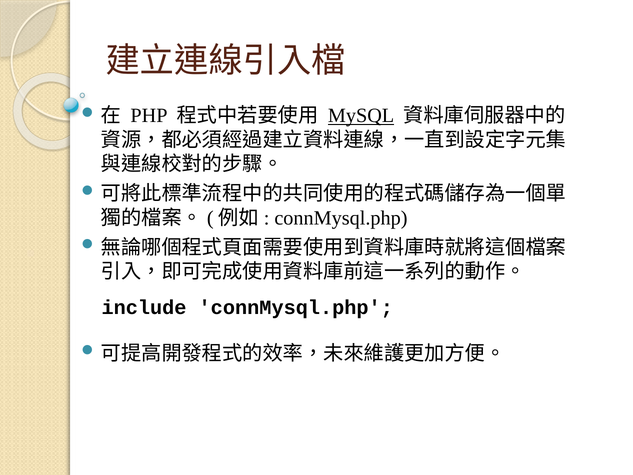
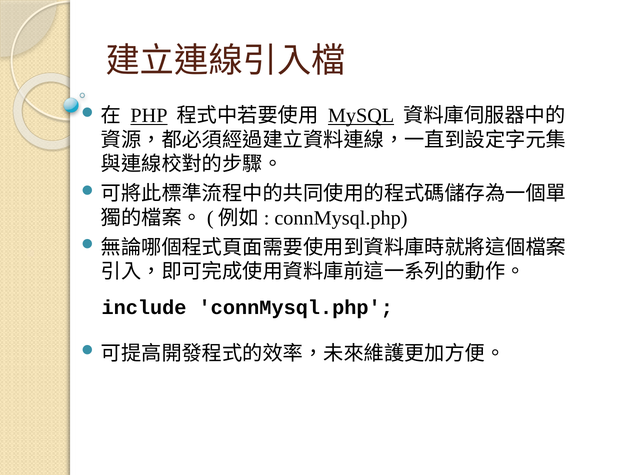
PHP underline: none -> present
